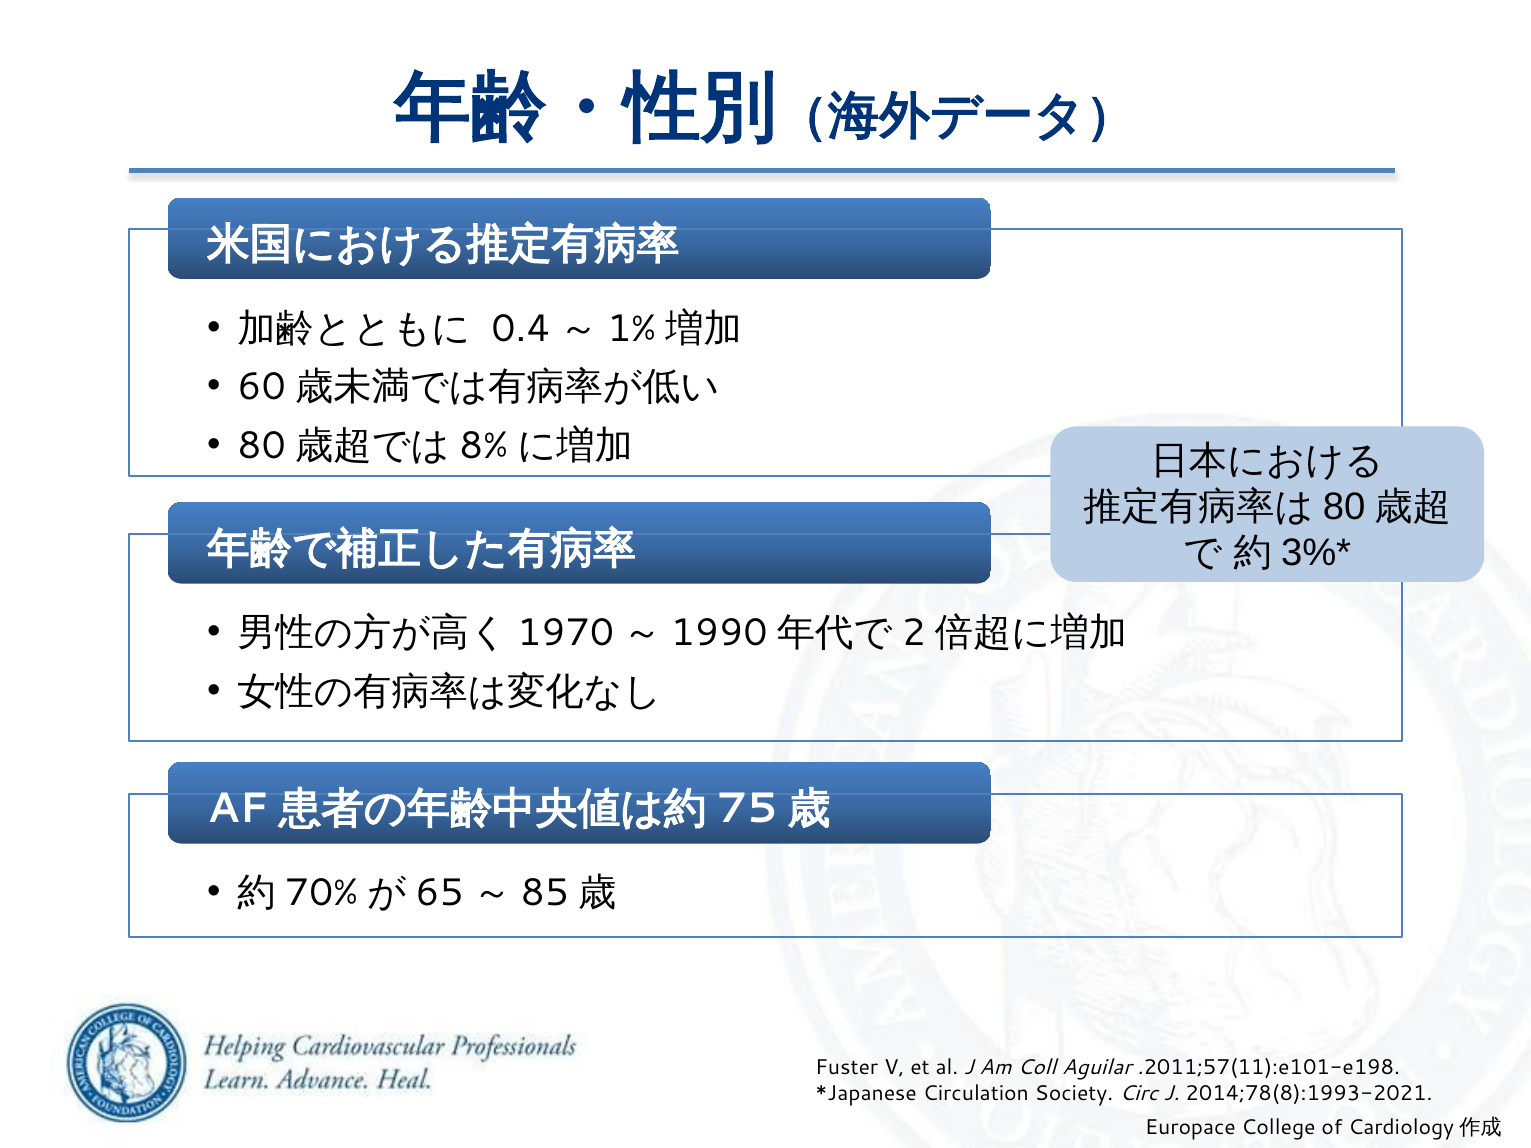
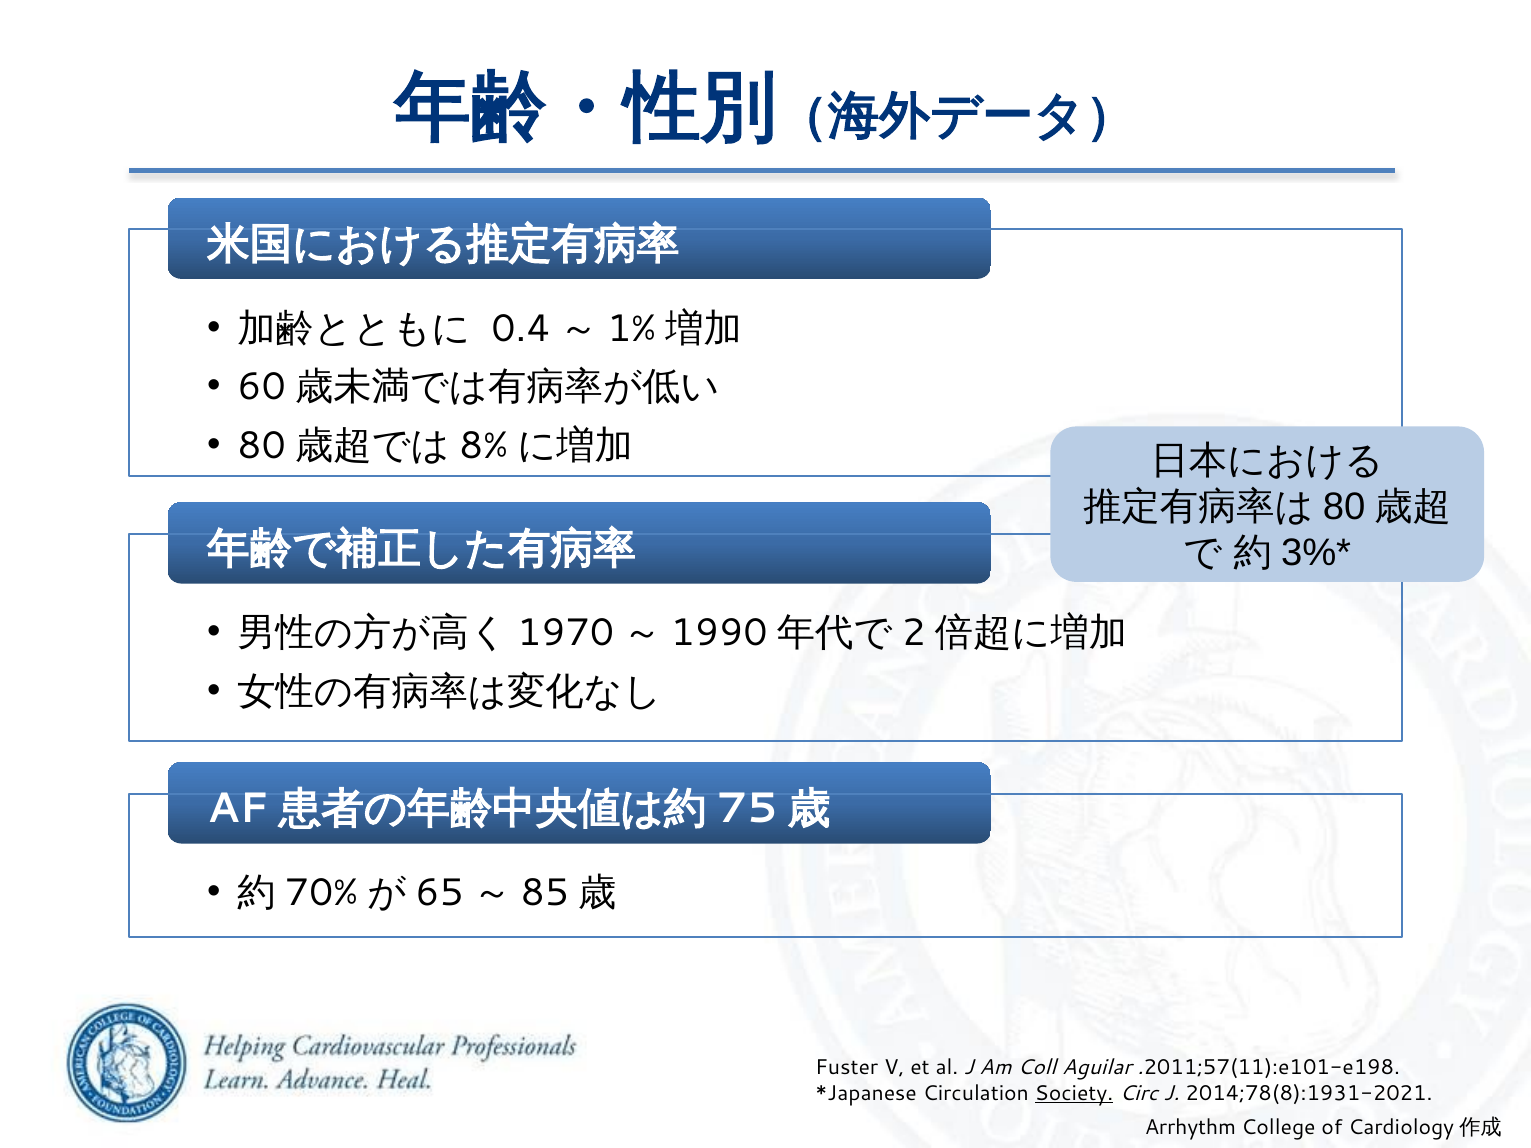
Society underline: none -> present
2014;78(8):1993-2021: 2014;78(8):1993-2021 -> 2014;78(8):1931-2021
Europace: Europace -> Arrhythm
